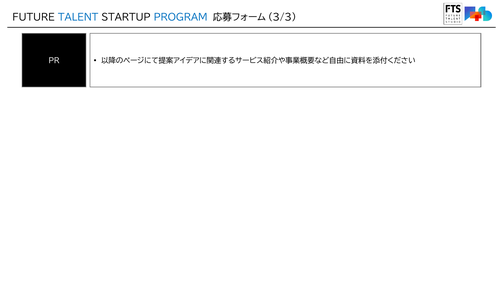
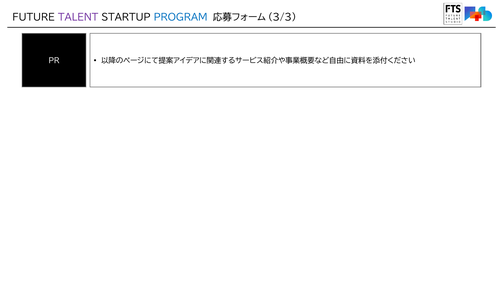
TALENT colour: blue -> purple
